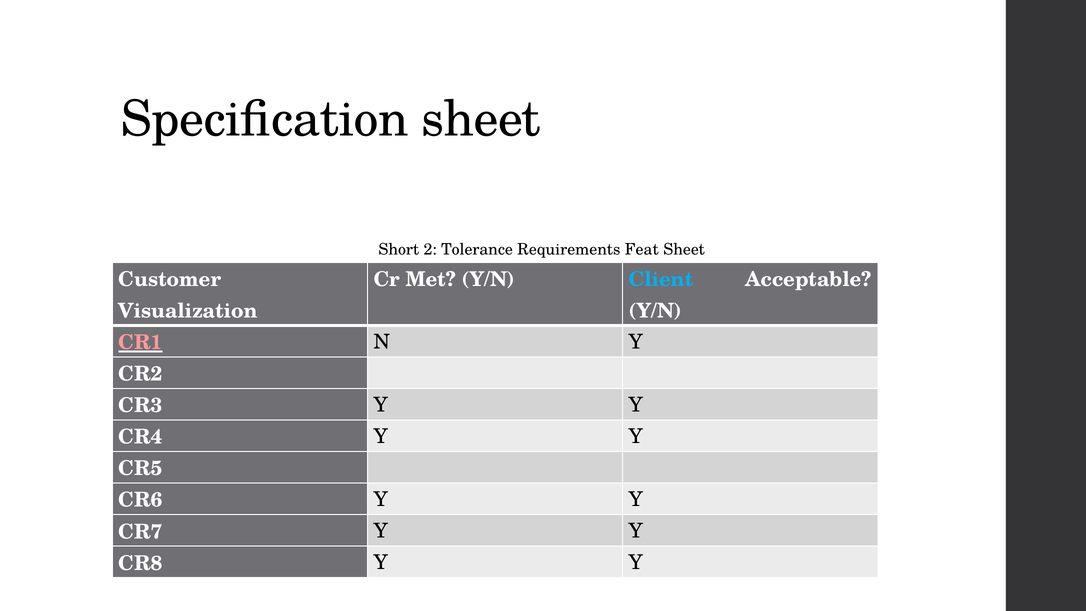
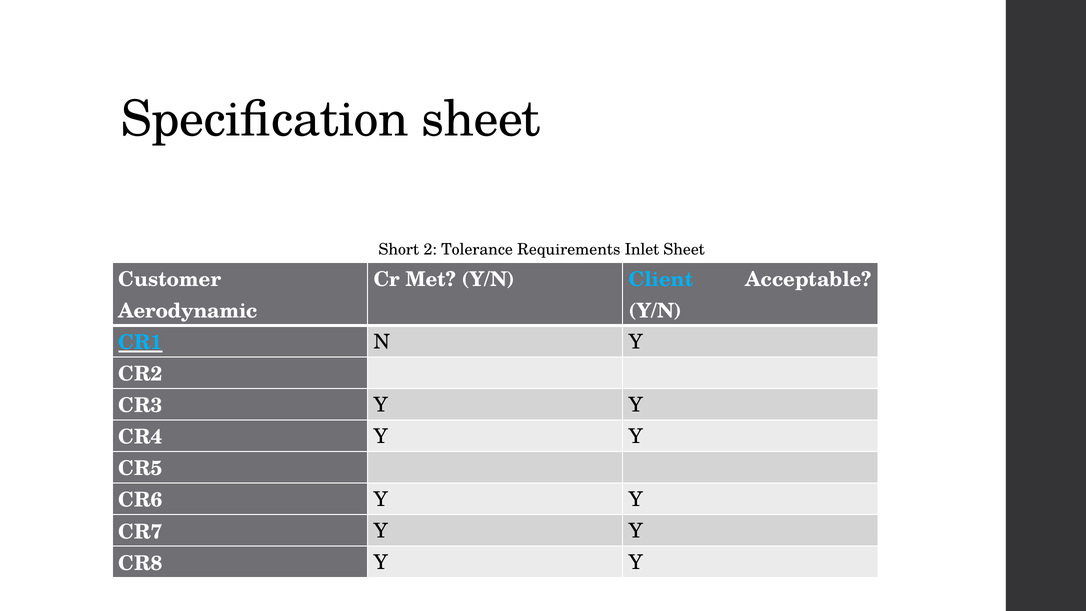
Feat: Feat -> Inlet
Visualization: Visualization -> Aerodynamic
CR1 colour: pink -> light blue
